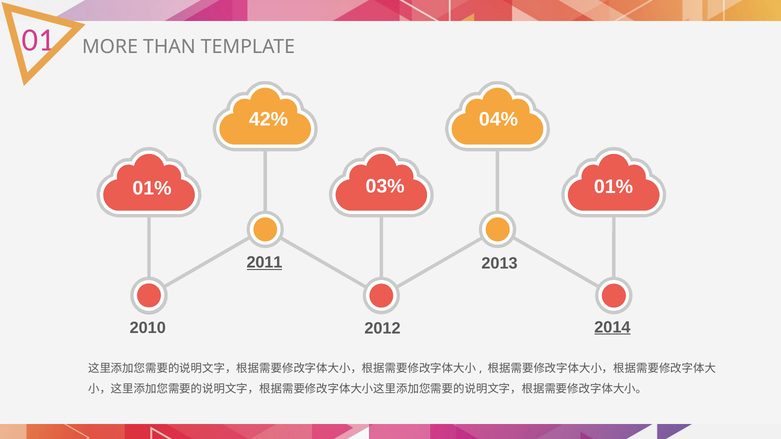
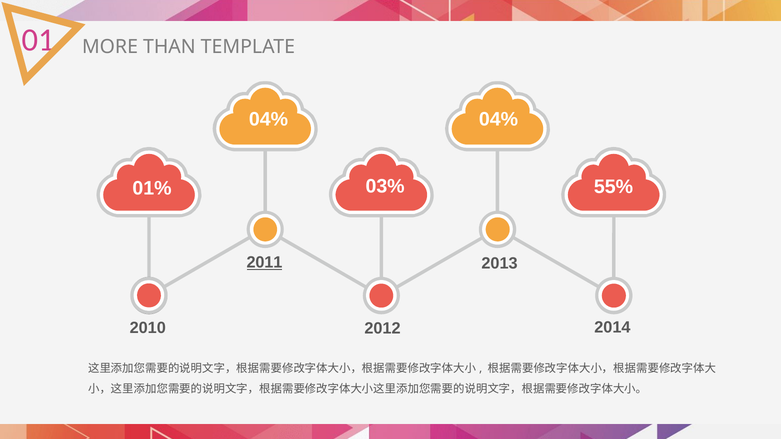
42% at (268, 119): 42% -> 04%
01% at (614, 187): 01% -> 55%
2014 underline: present -> none
